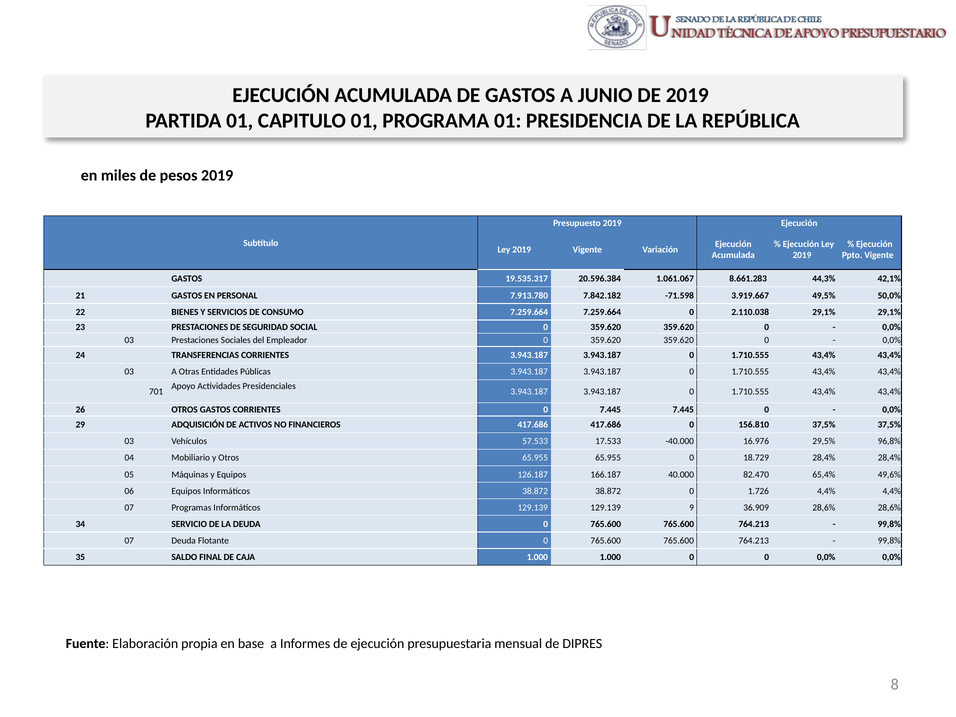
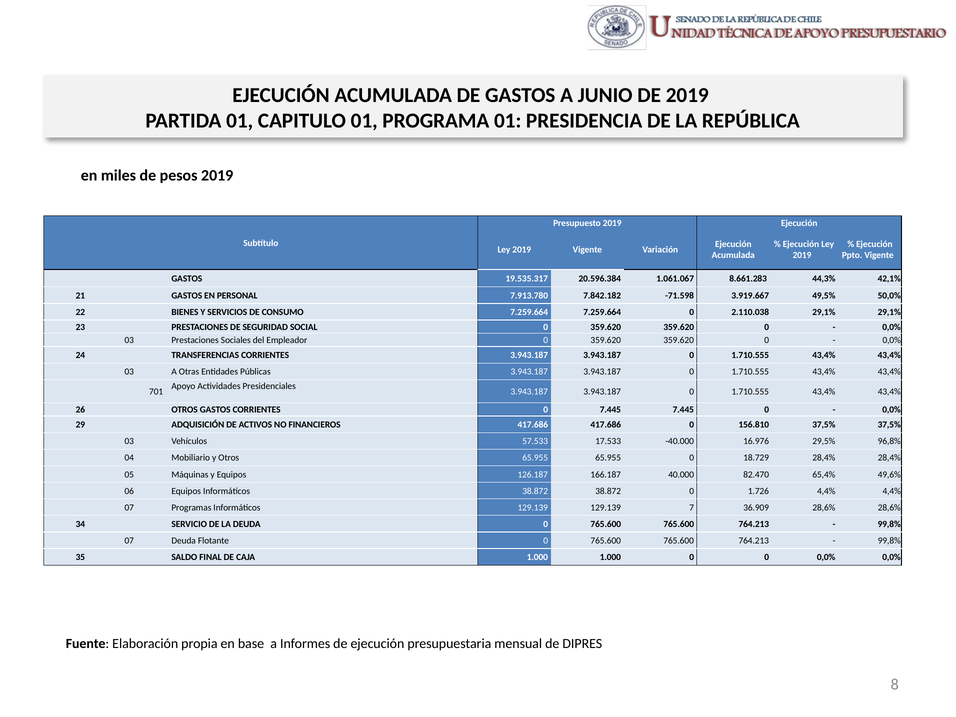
9: 9 -> 7
